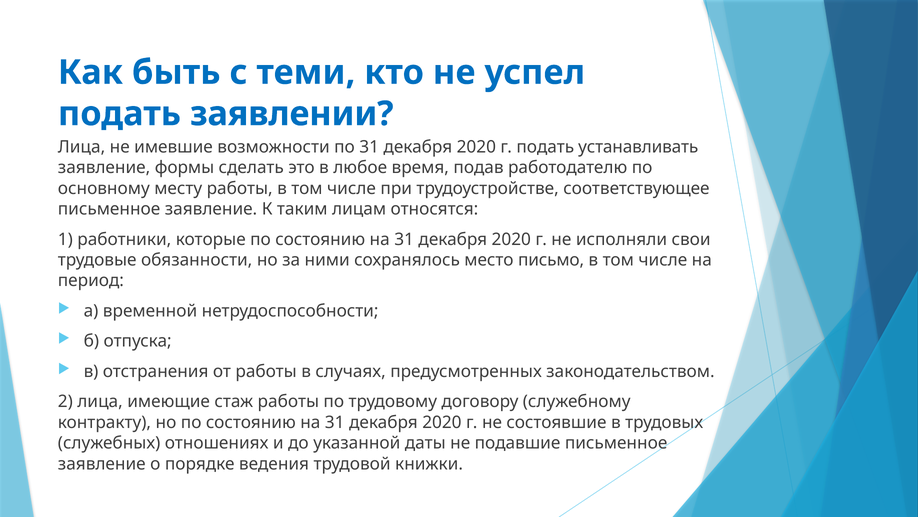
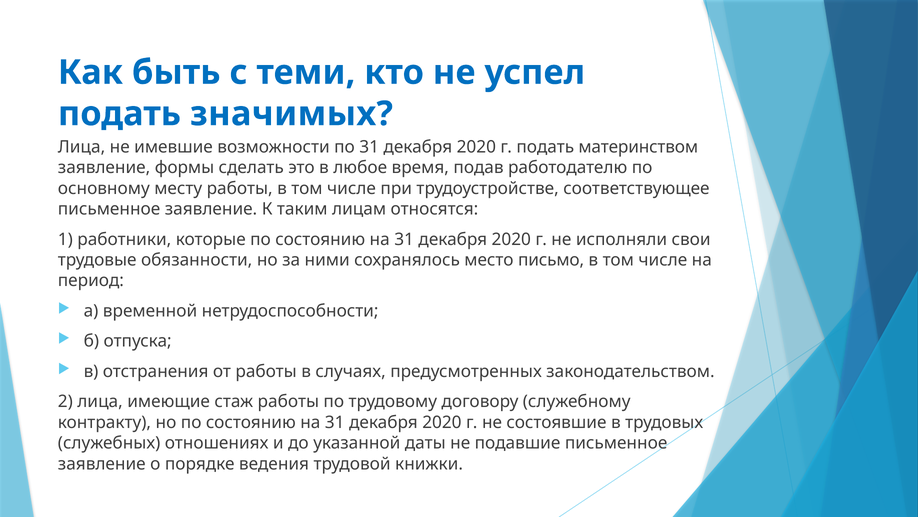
заявлении: заявлении -> значимых
устанавливать: устанавливать -> материнством
